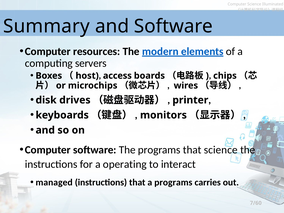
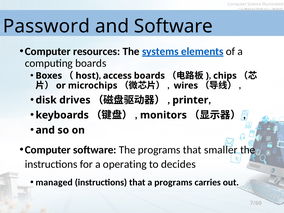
Summary: Summary -> Password
modern: modern -> systems
computing servers: servers -> boards
that science: science -> smaller
interact: interact -> decides
